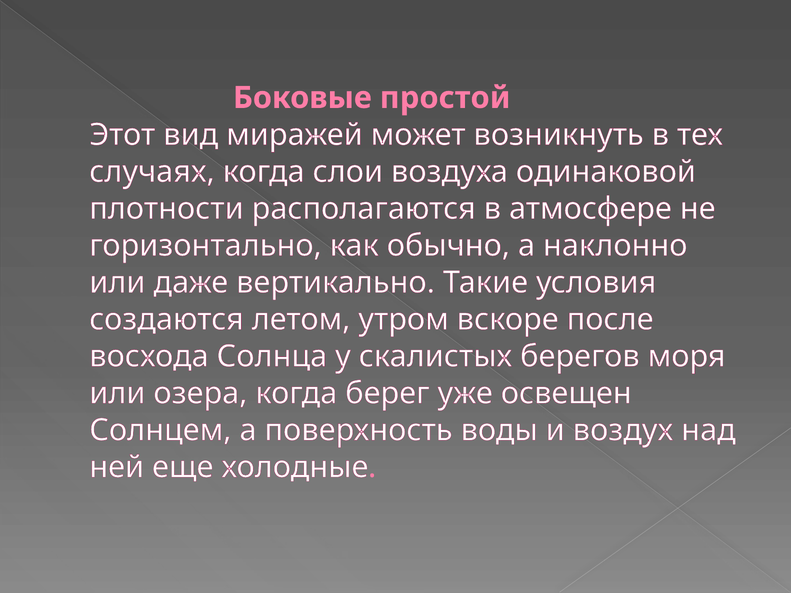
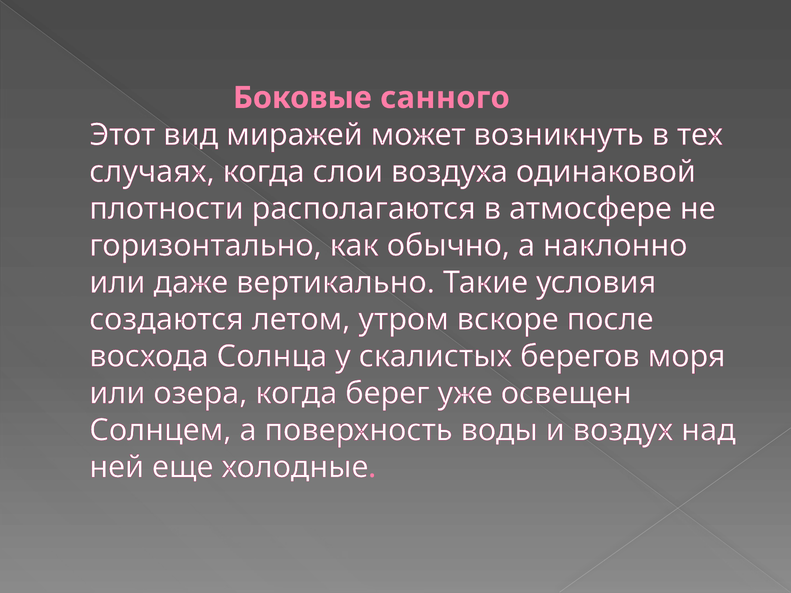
простой: простой -> санного
